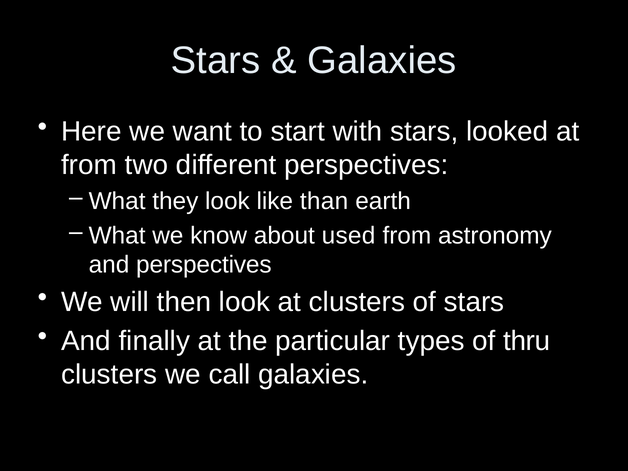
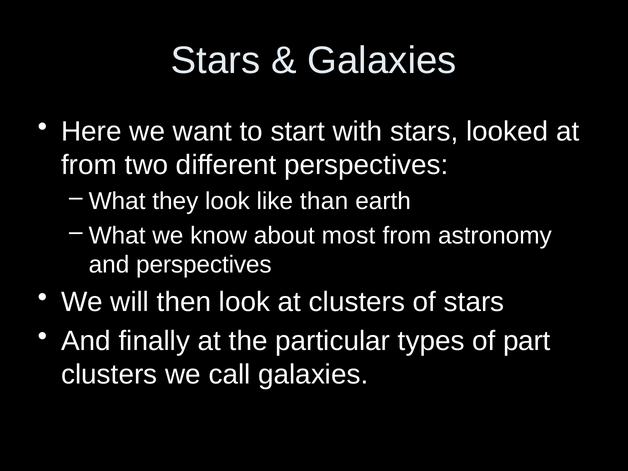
used: used -> most
thru: thru -> part
